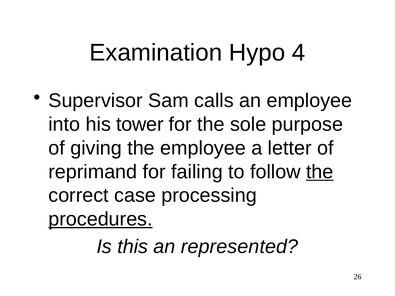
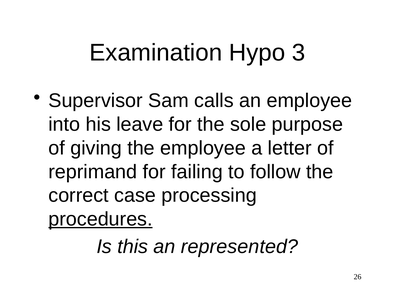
4: 4 -> 3
tower: tower -> leave
the at (320, 172) underline: present -> none
